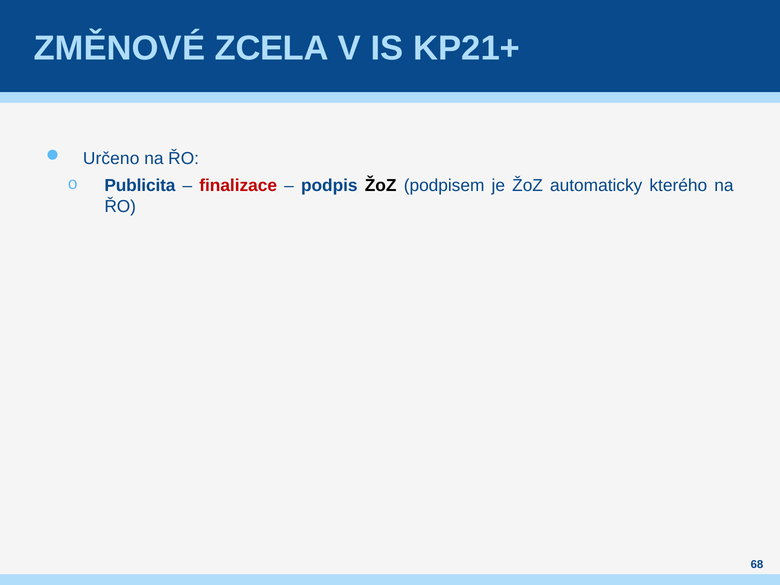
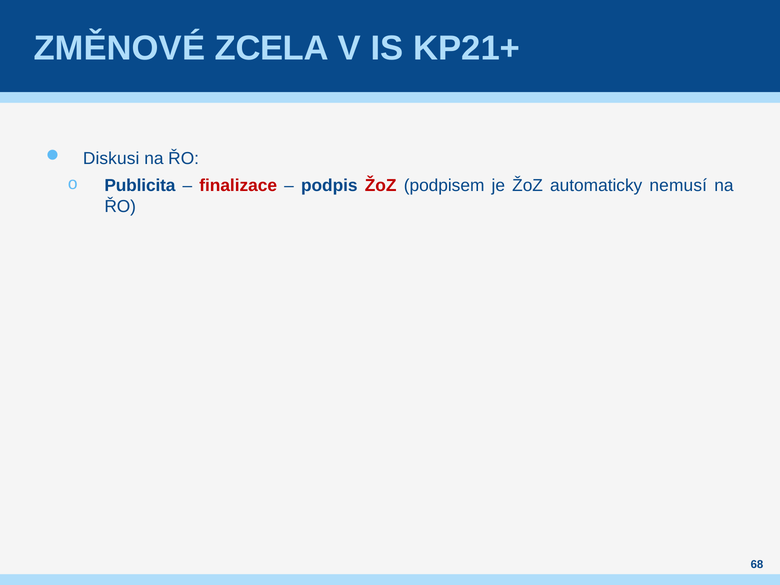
Určeno: Určeno -> Diskusi
ŽoZ at (381, 186) colour: black -> red
kterého: kterého -> nemusí
